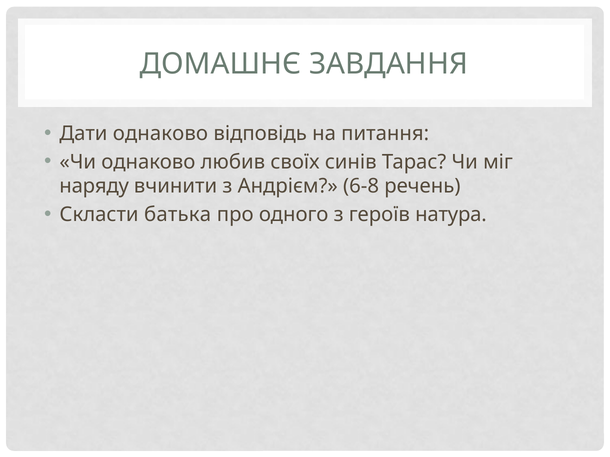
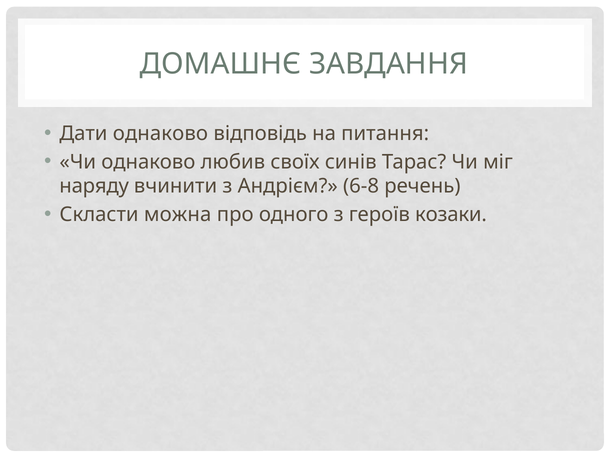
батька: батька -> можна
натура: натура -> козаки
